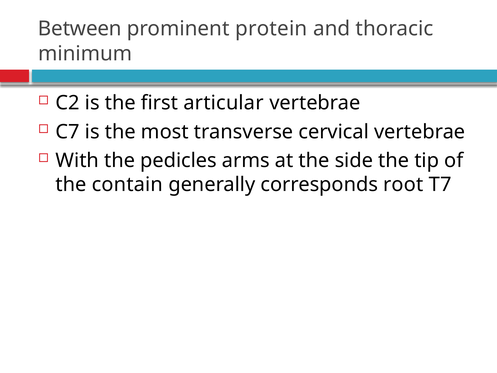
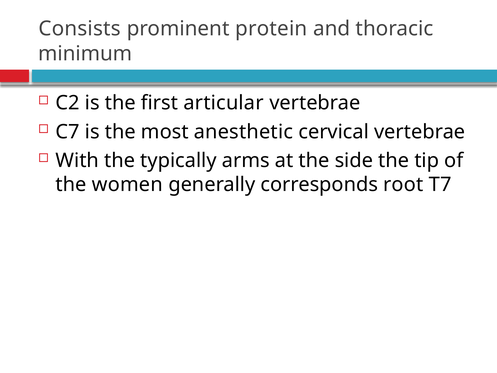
Between: Between -> Consists
transverse: transverse -> anesthetic
pedicles: pedicles -> typically
contain: contain -> women
